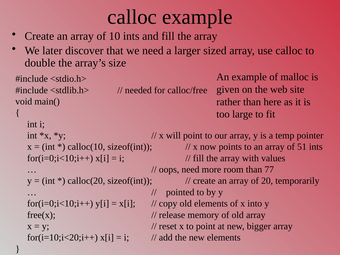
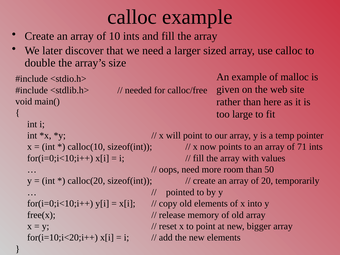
51: 51 -> 71
77: 77 -> 50
